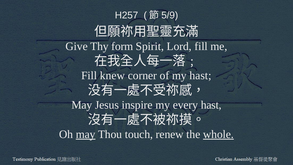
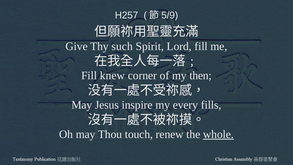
form: form -> such
my hast: hast -> then
every hast: hast -> fills
may at (86, 134) underline: present -> none
